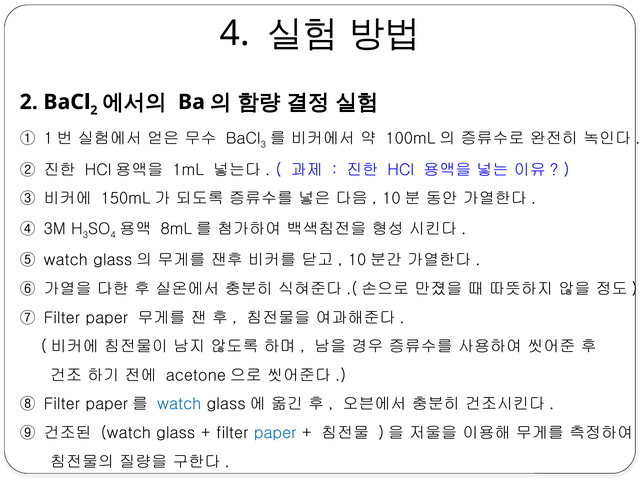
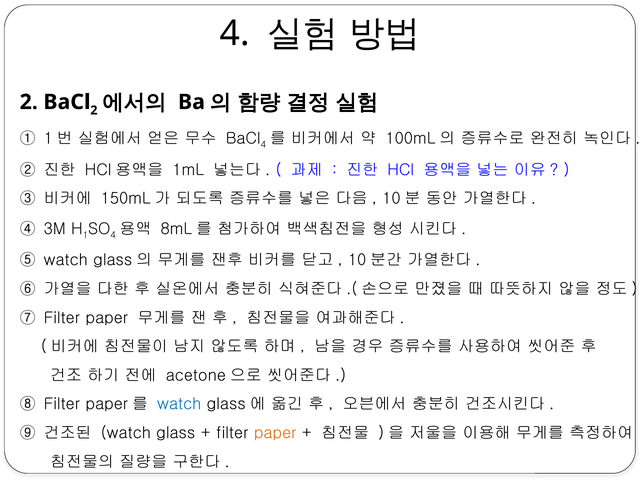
3 at (263, 145): 3 -> 4
3 at (85, 235): 3 -> 1
paper at (275, 433) colour: blue -> orange
